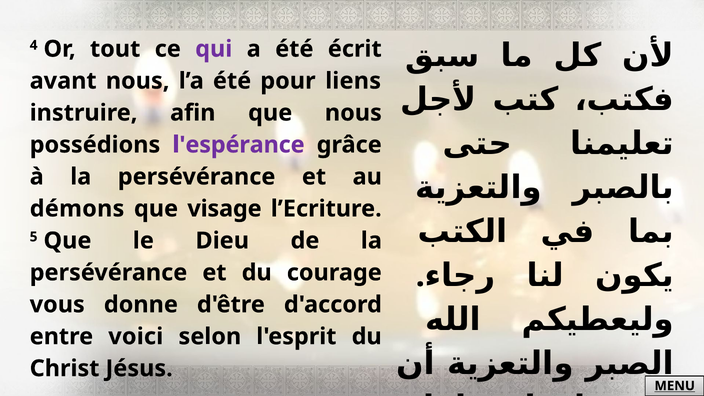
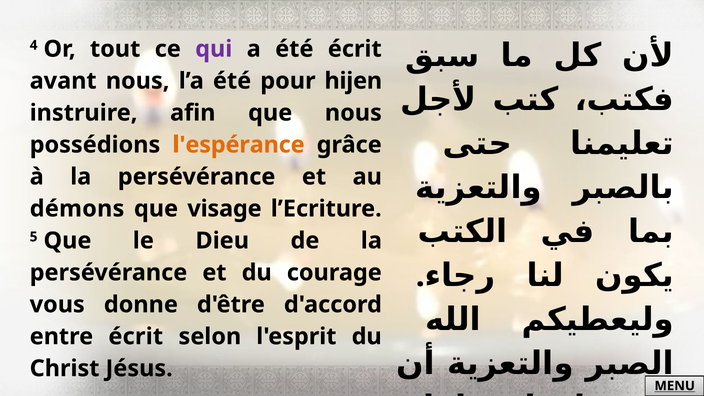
liens: liens -> hijen
l'espérance colour: purple -> orange
entre voici: voici -> écrit
